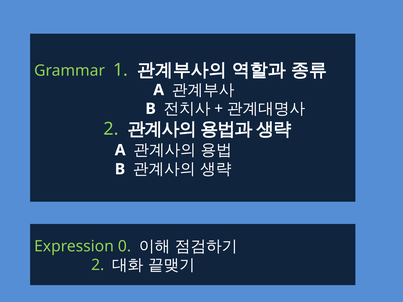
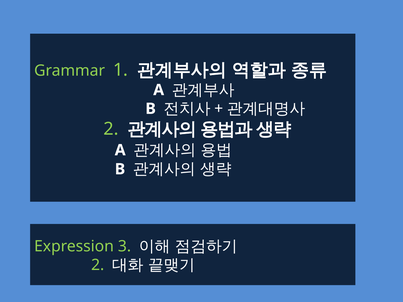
0: 0 -> 3
